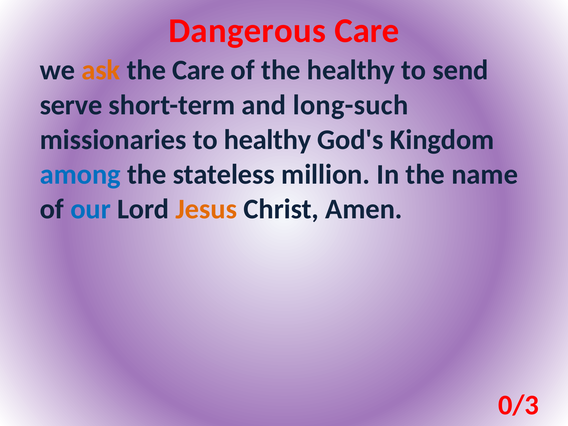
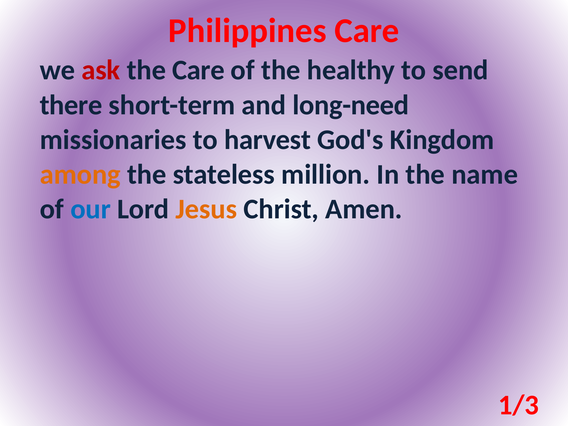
Dangerous: Dangerous -> Philippines
ask colour: orange -> red
serve: serve -> there
long-such: long-such -> long-need
to healthy: healthy -> harvest
among colour: blue -> orange
0/3: 0/3 -> 1/3
